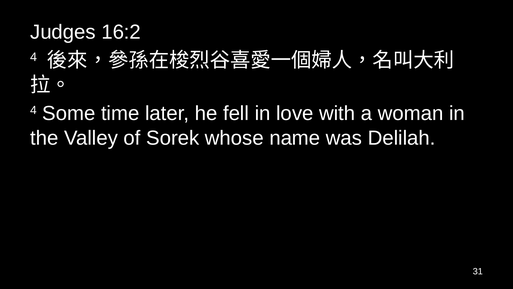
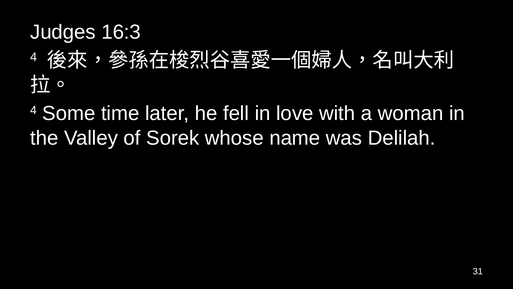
16:2: 16:2 -> 16:3
